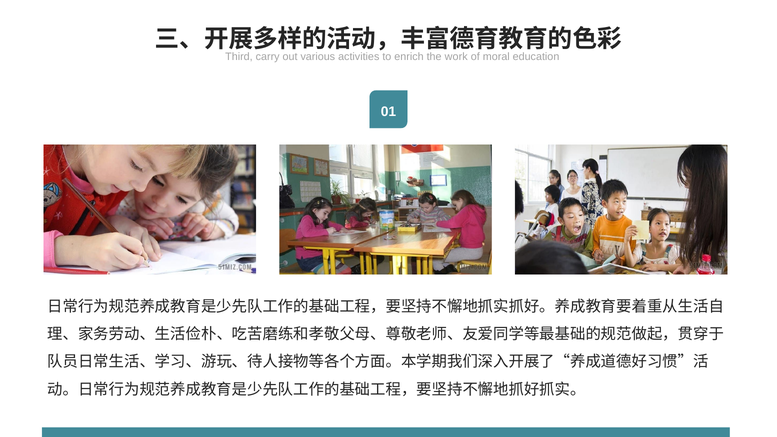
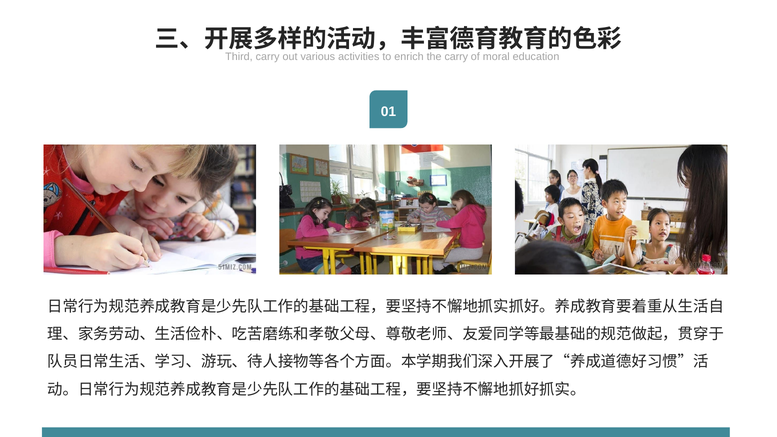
the work: work -> carry
